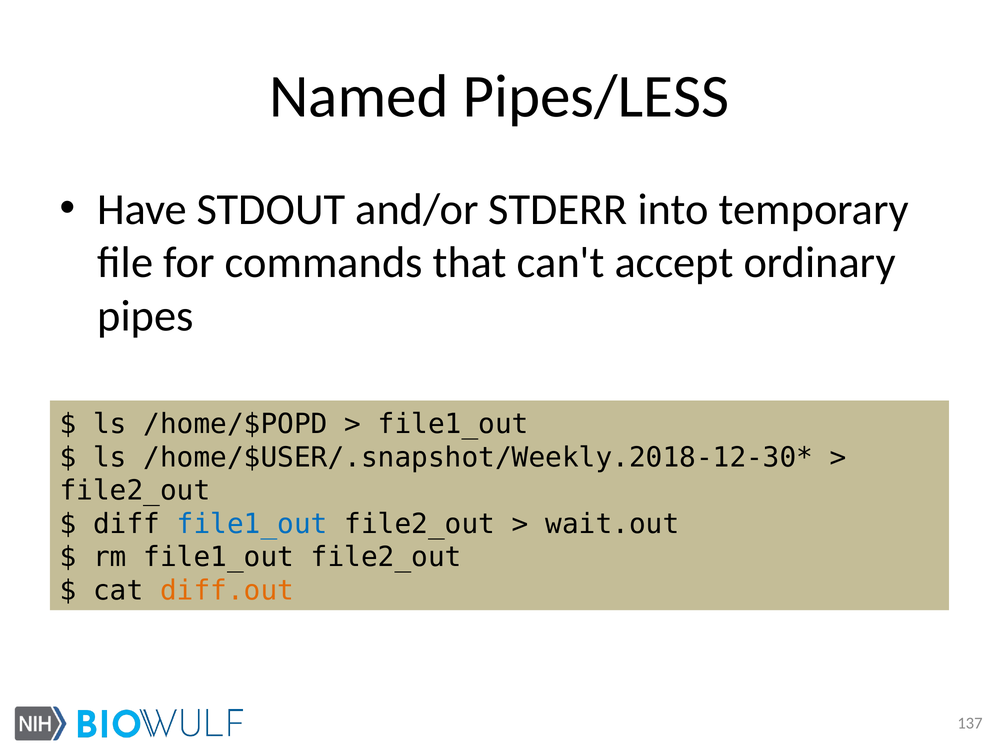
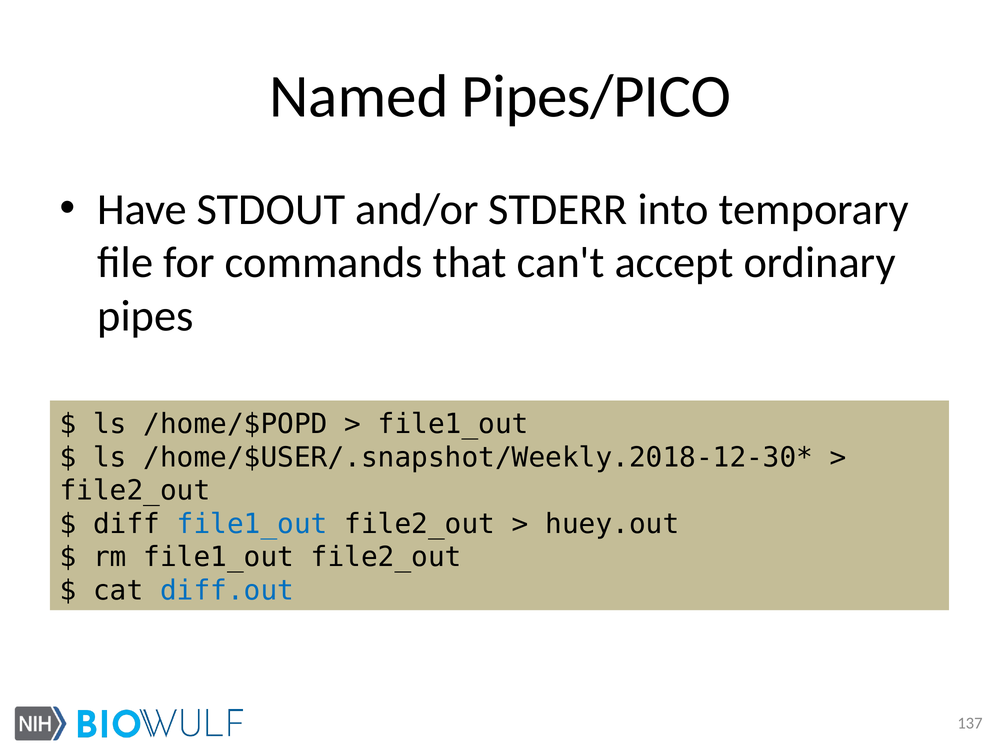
Pipes/LESS: Pipes/LESS -> Pipes/PICO
wait.out: wait.out -> huey.out
diff.out colour: orange -> blue
